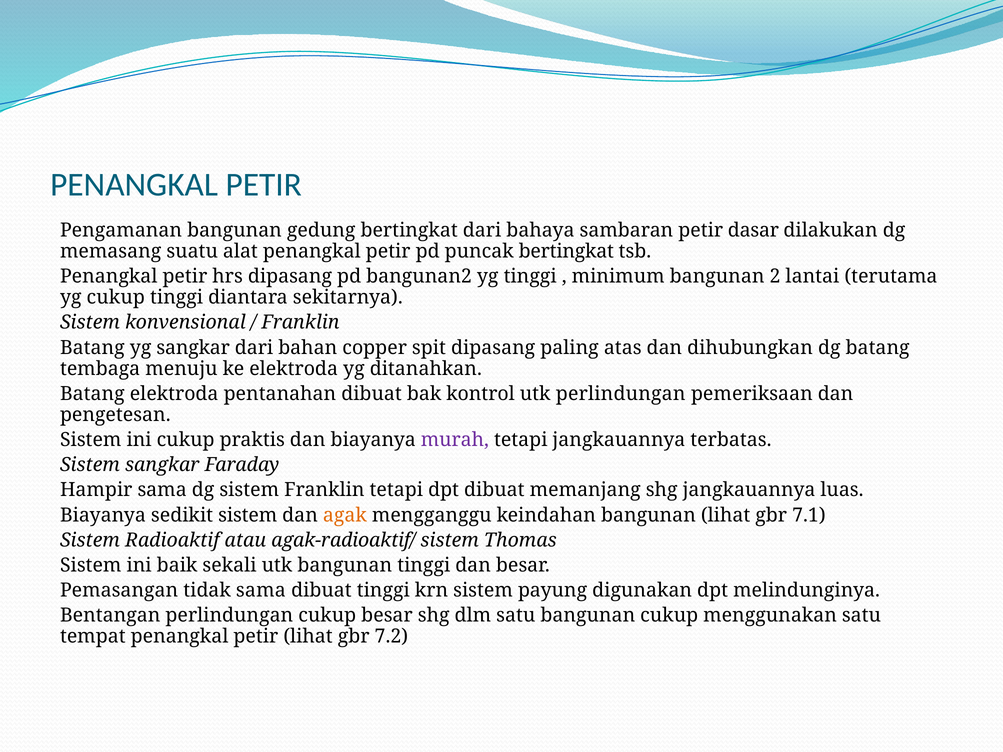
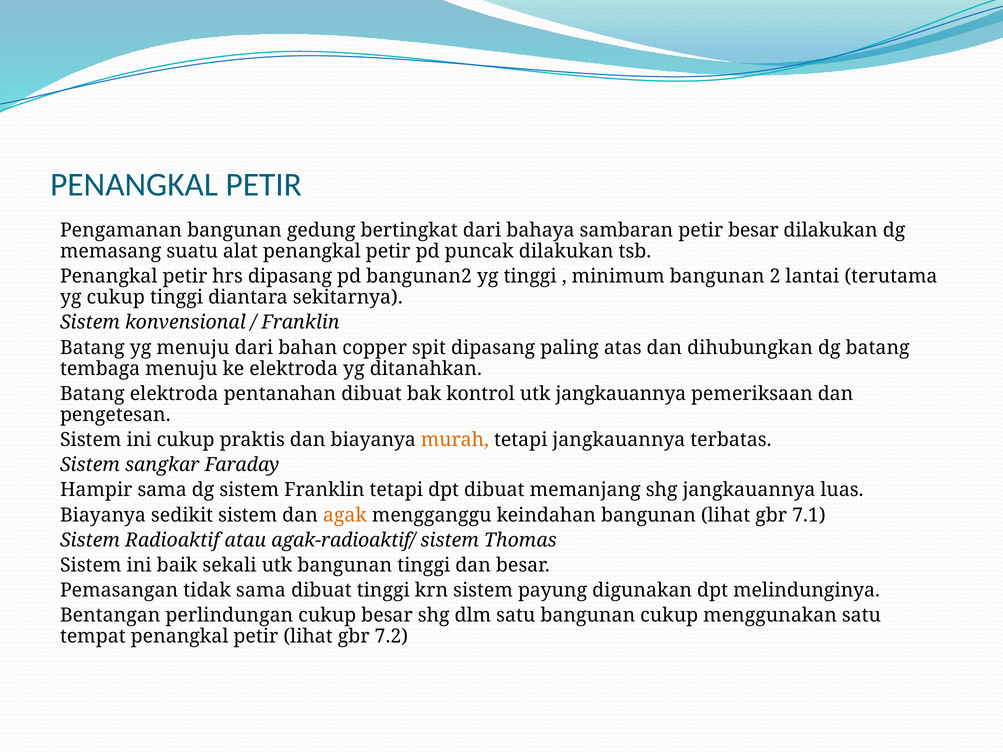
petir dasar: dasar -> besar
puncak bertingkat: bertingkat -> dilakukan
yg sangkar: sangkar -> menuju
utk perlindungan: perlindungan -> jangkauannya
murah colour: purple -> orange
